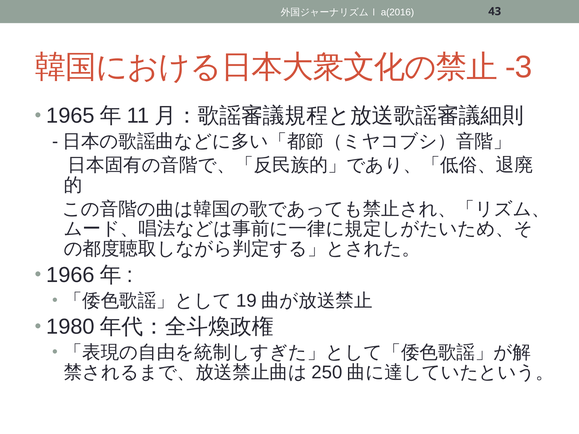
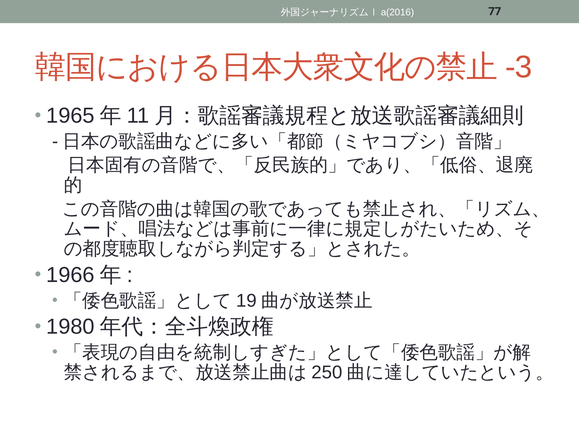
43: 43 -> 77
